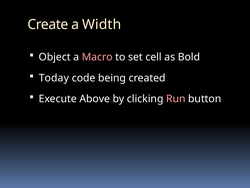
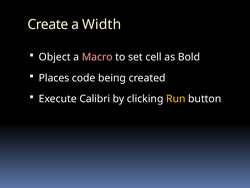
Today: Today -> Places
Above: Above -> Calibri
Run colour: pink -> yellow
